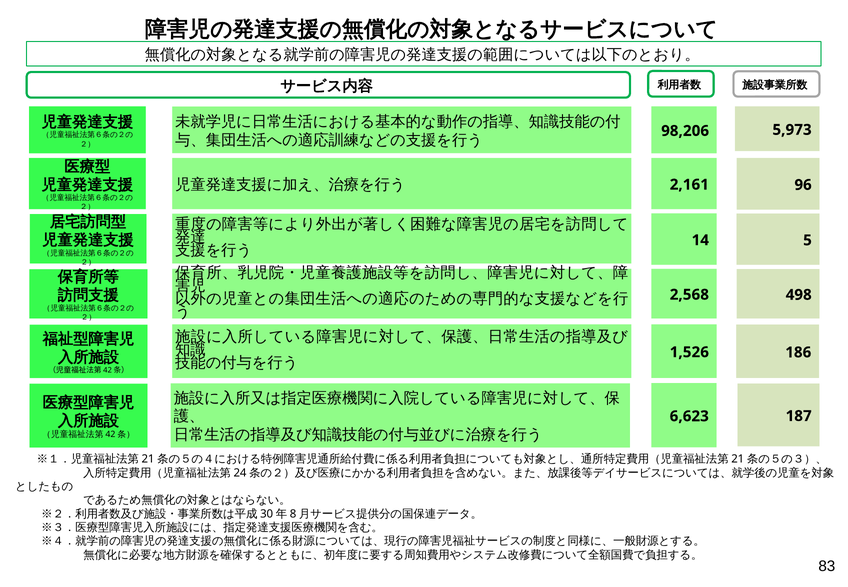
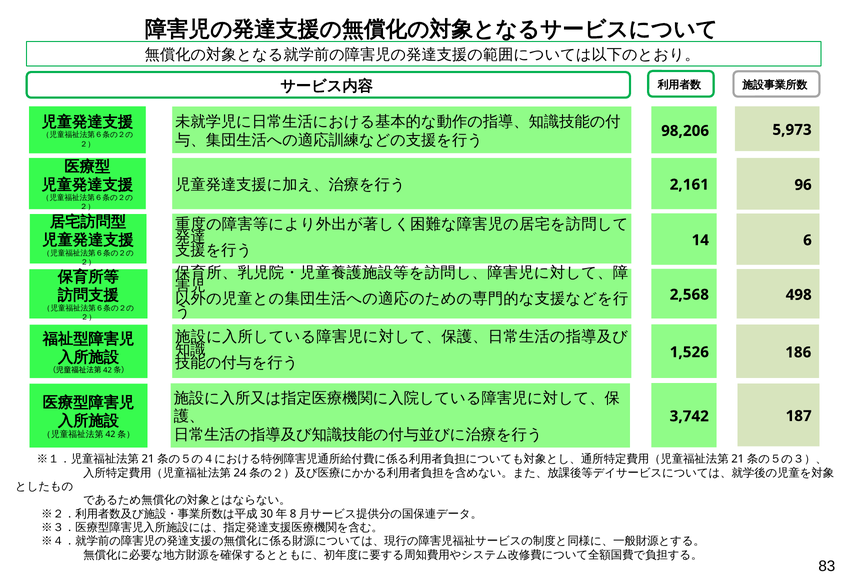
5: 5 -> 6
6,623: 6,623 -> 3,742
